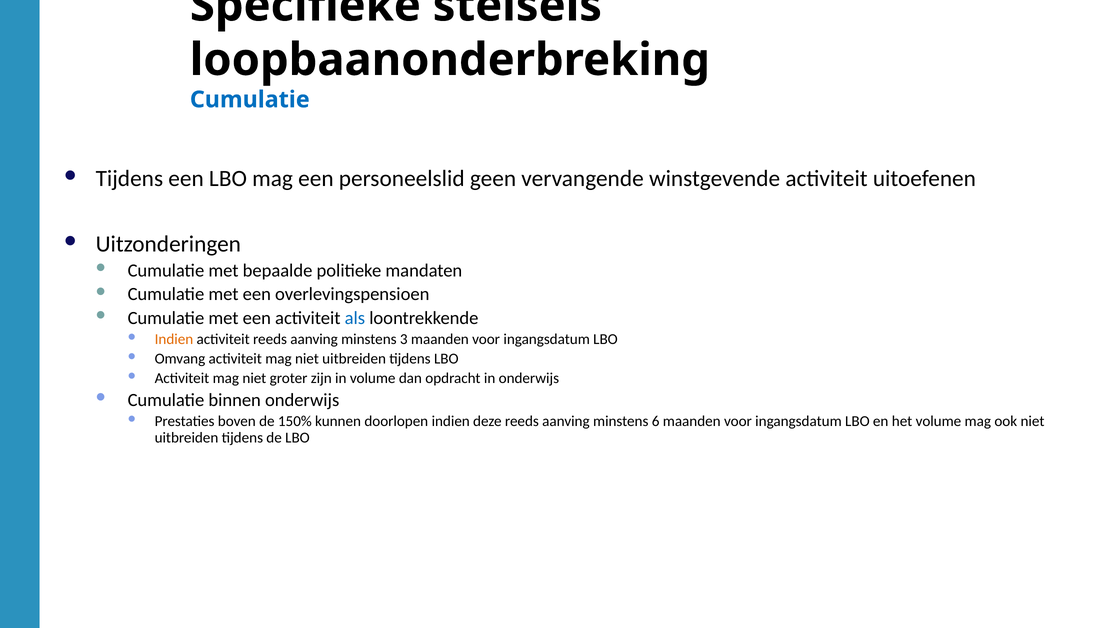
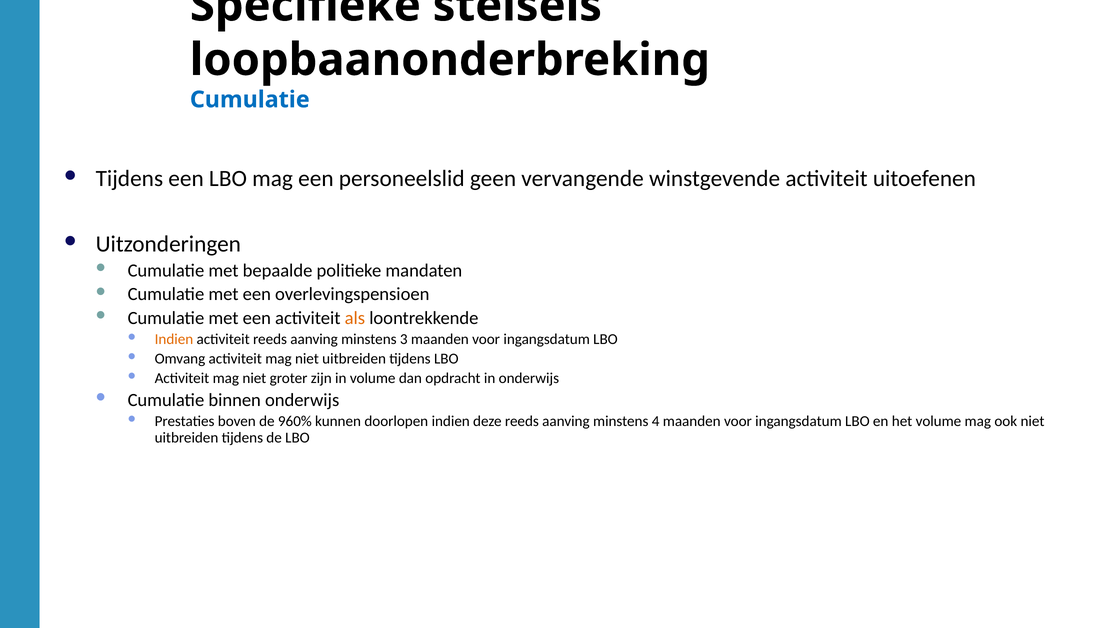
als colour: blue -> orange
150%: 150% -> 960%
6: 6 -> 4
